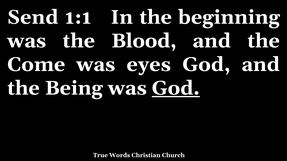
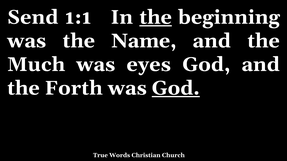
the at (156, 17) underline: none -> present
Blood: Blood -> Name
Come: Come -> Much
Being: Being -> Forth
